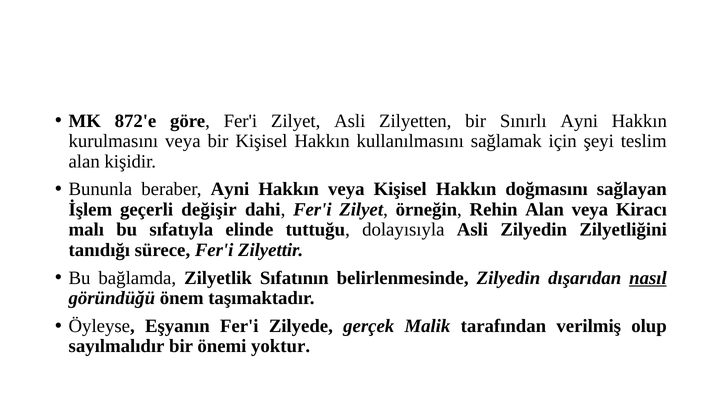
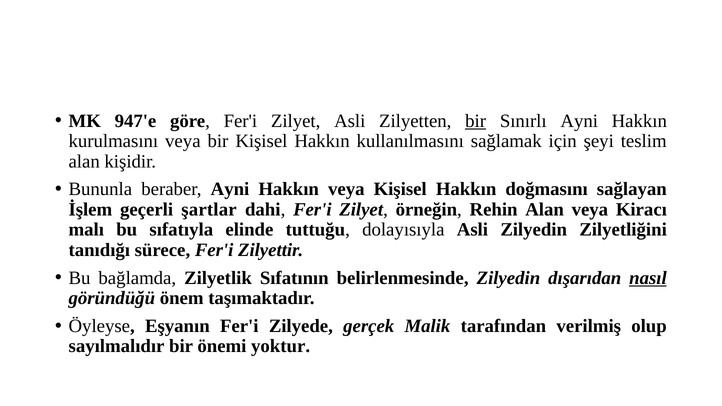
872'e: 872'e -> 947'e
bir at (476, 121) underline: none -> present
değişir: değişir -> şartlar
